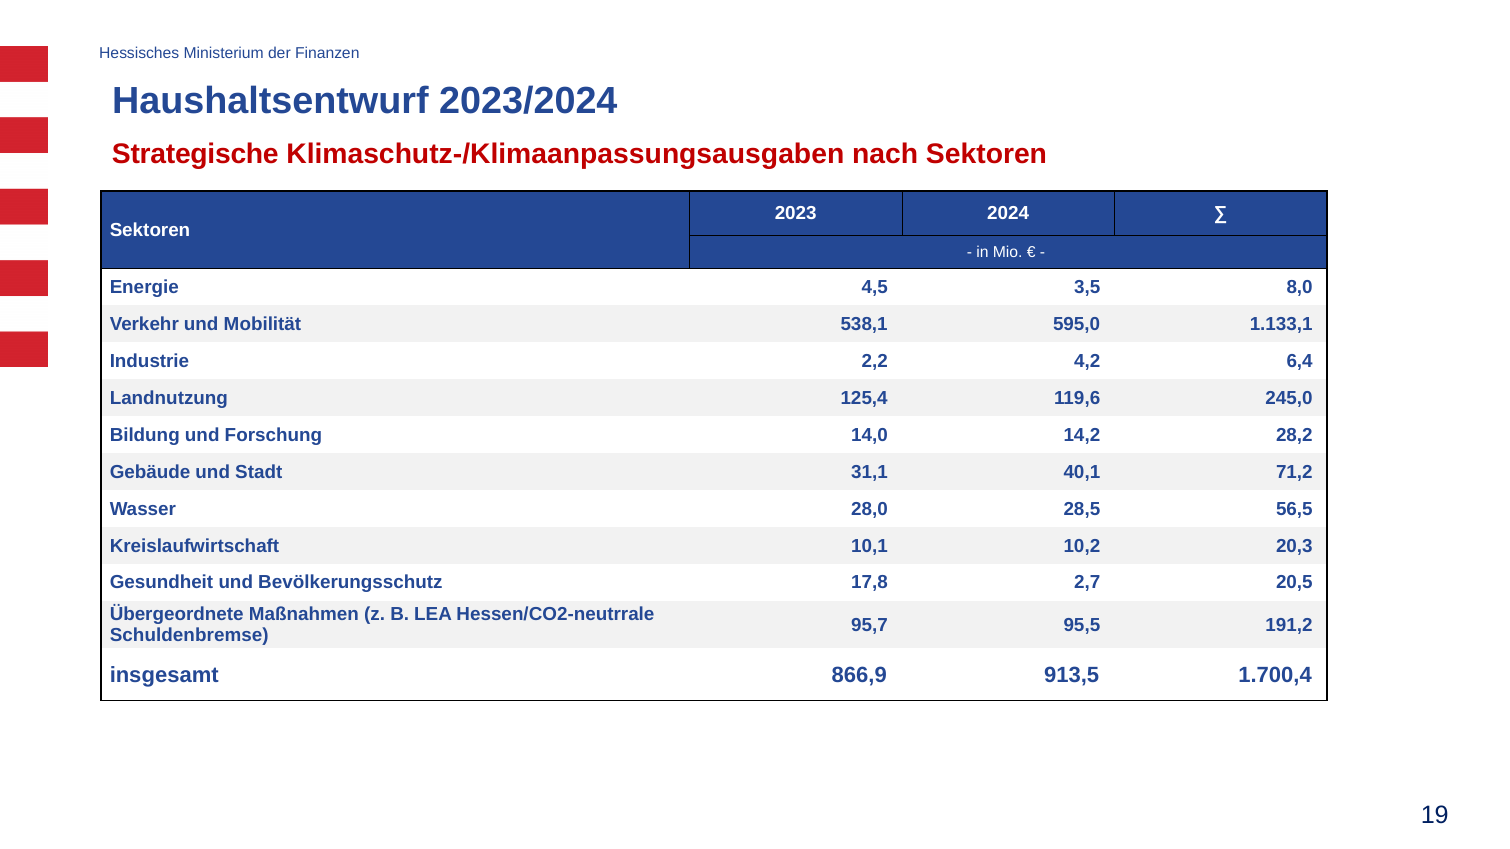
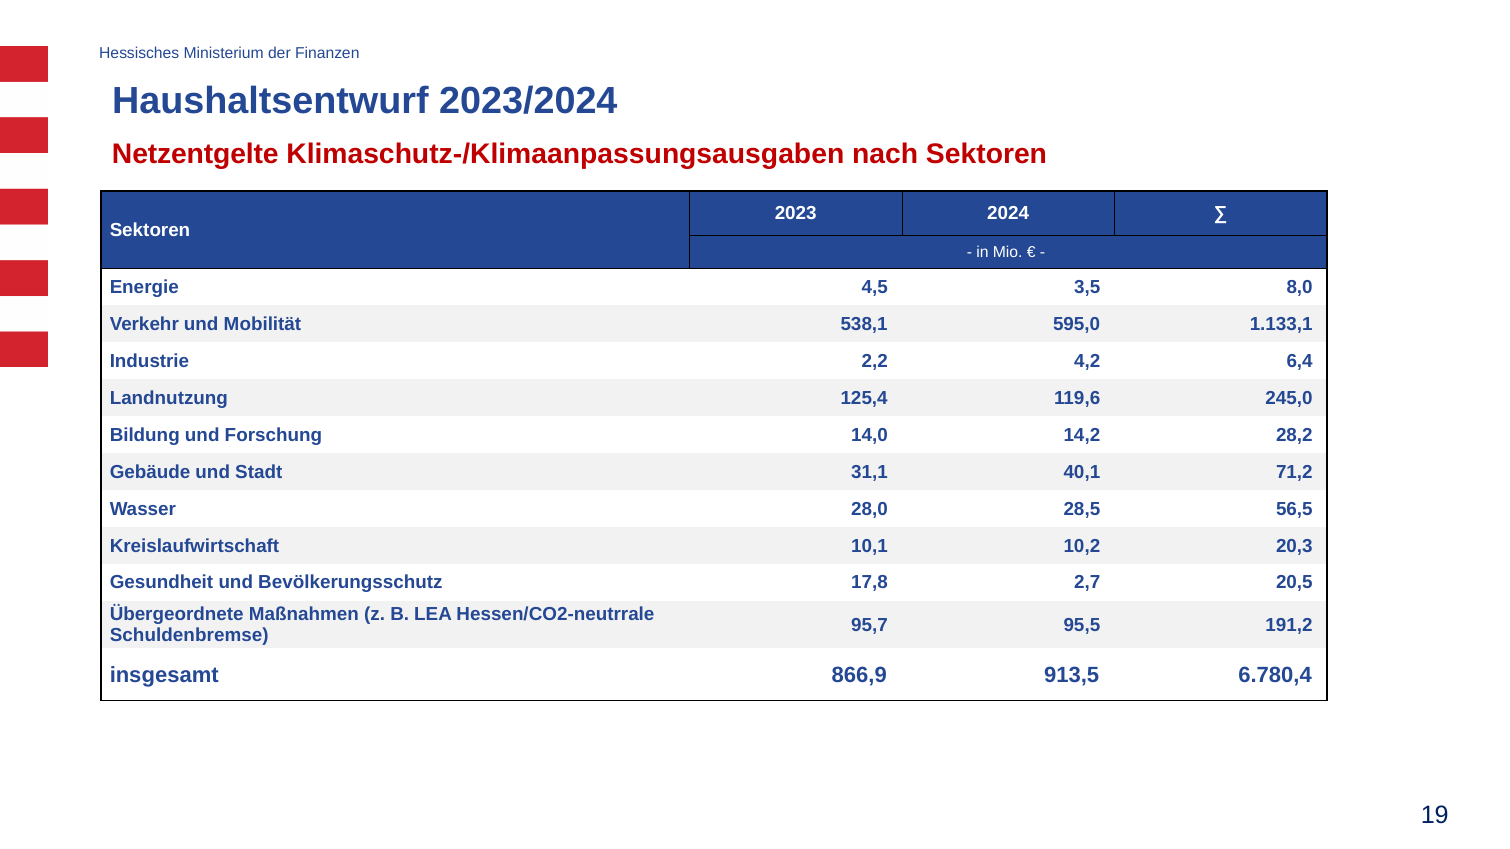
Strategische: Strategische -> Netzentgelte
1.700,4: 1.700,4 -> 6.780,4
